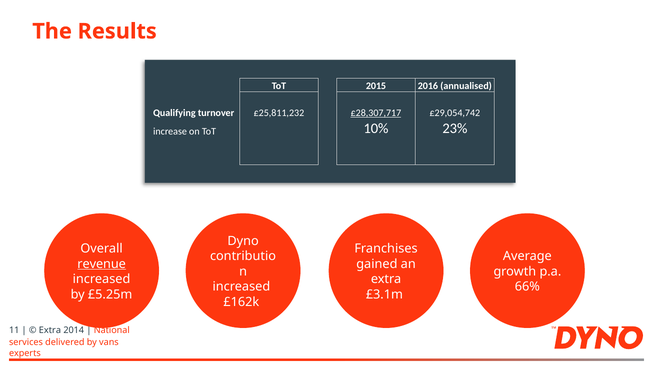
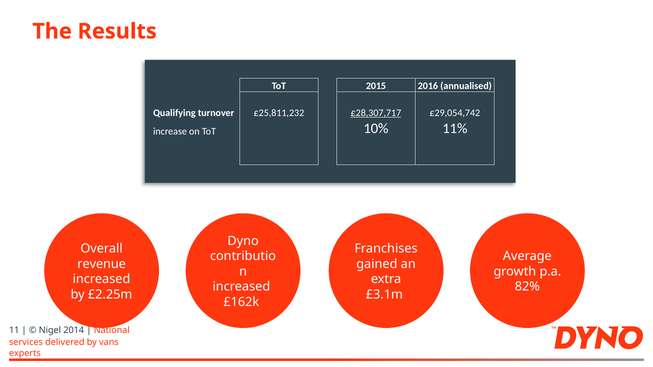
23%: 23% -> 11%
revenue underline: present -> none
66%: 66% -> 82%
£5.25m: £5.25m -> £2.25m
Extra at (50, 330): Extra -> Nigel
